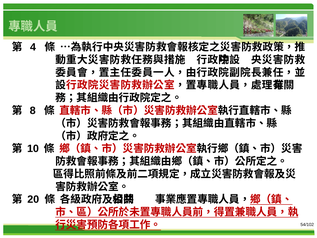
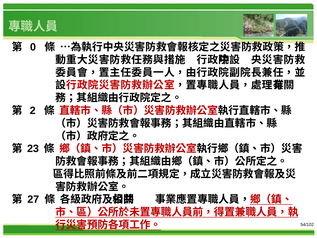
4: 4 -> 0
8: 8 -> 2
10: 10 -> 23
20: 20 -> 27
